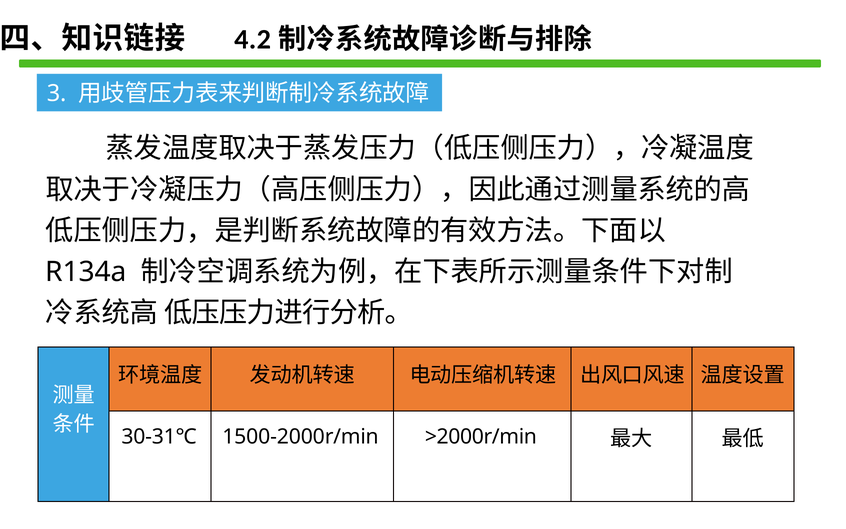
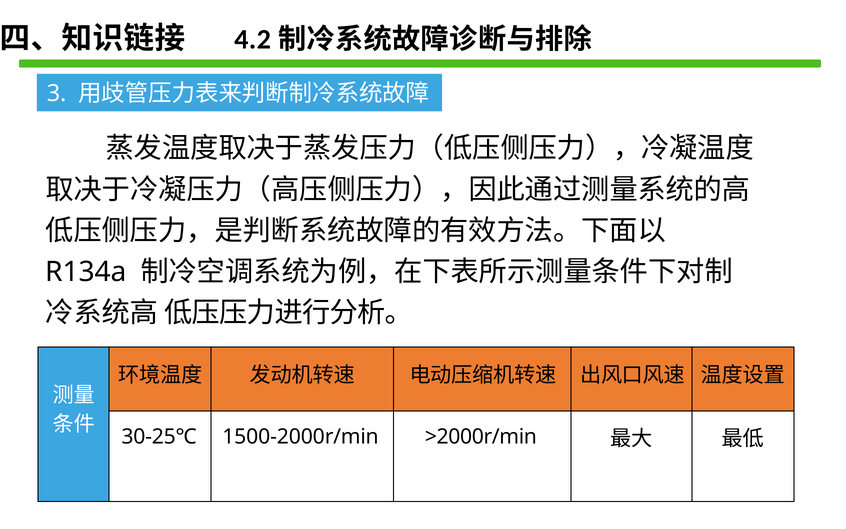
30-31℃: 30-31℃ -> 30-25℃
